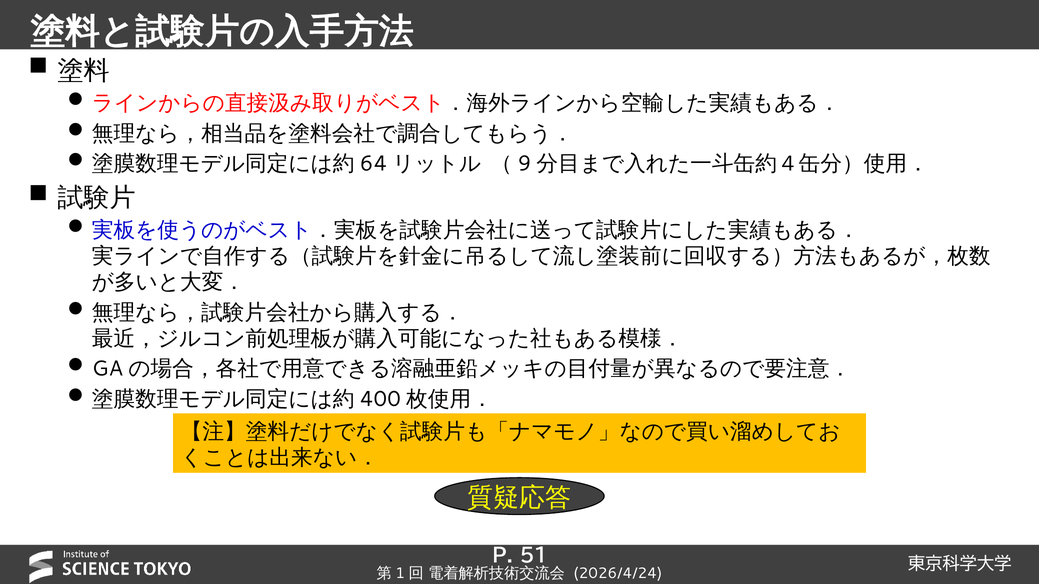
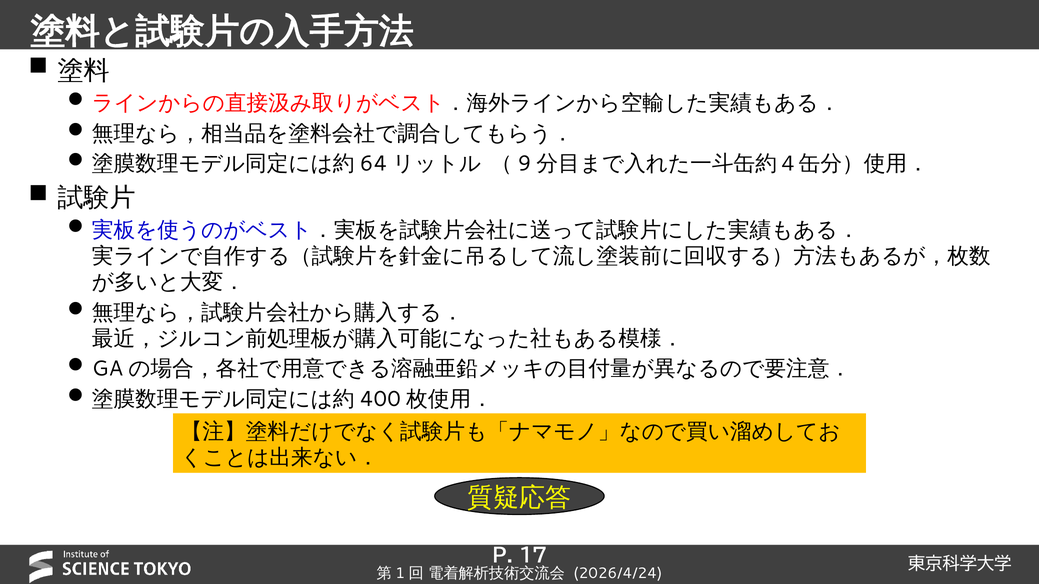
51: 51 -> 17
